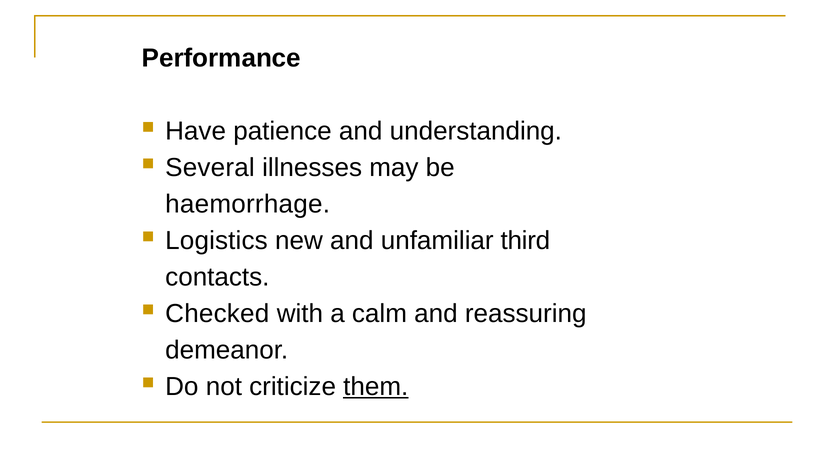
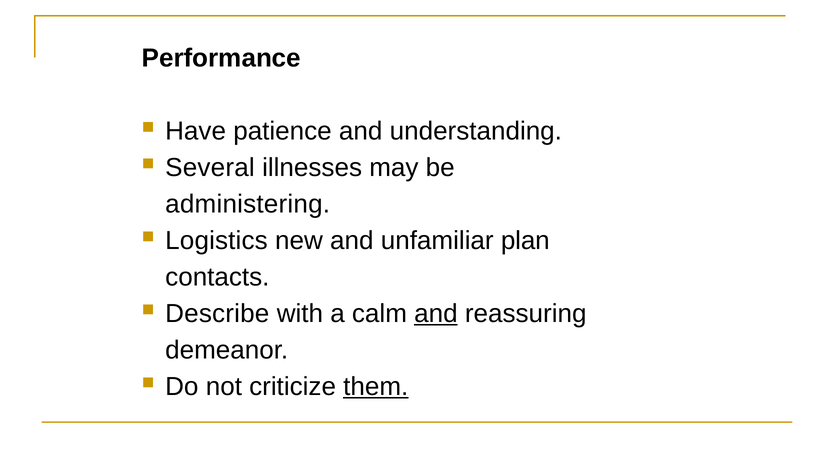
haemorrhage: haemorrhage -> administering
third: third -> plan
Checked: Checked -> Describe
and at (436, 314) underline: none -> present
